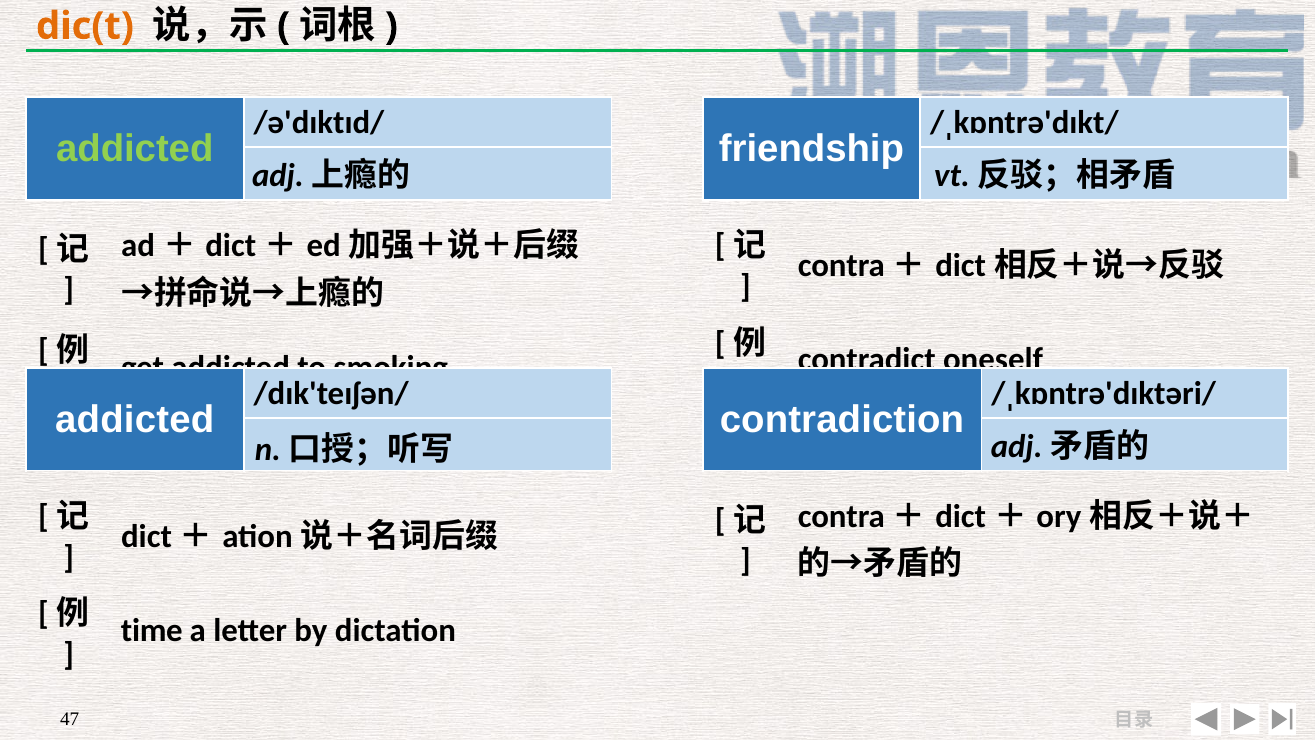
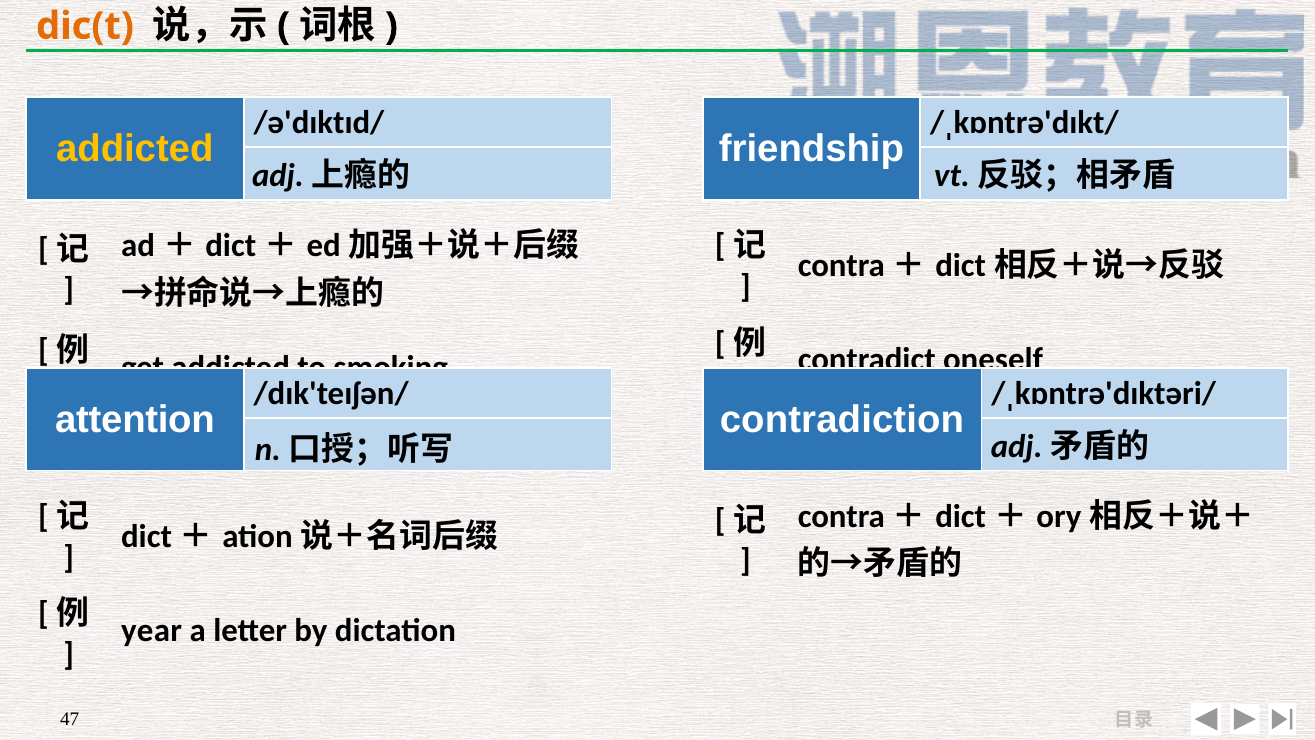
addicted at (135, 149) colour: light green -> yellow
addicted at (135, 420): addicted -> attention
time: time -> year
